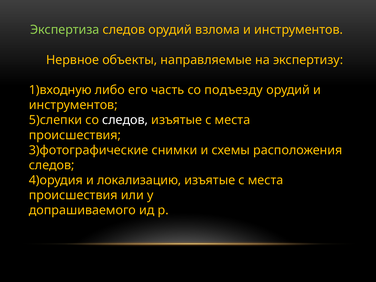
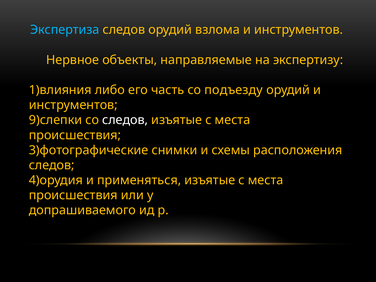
Экспертиза colour: light green -> light blue
1)входную: 1)входную -> 1)влияния
5)слепки: 5)слепки -> 9)слепки
локализацию: локализацию -> применяться
